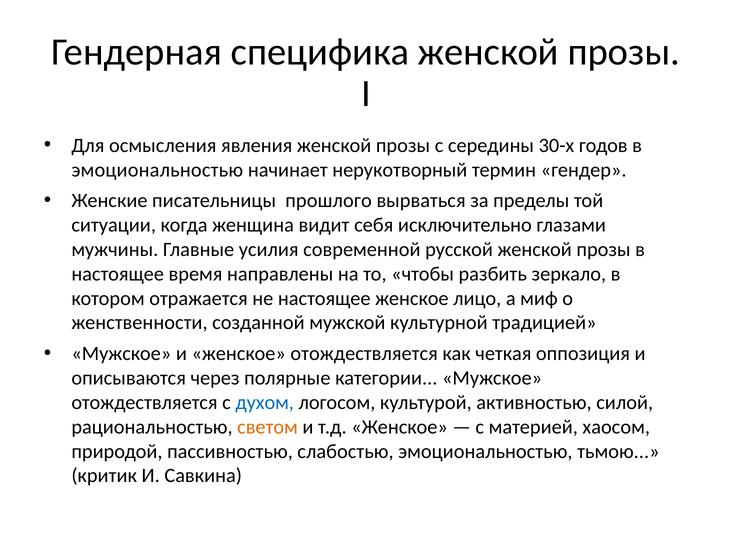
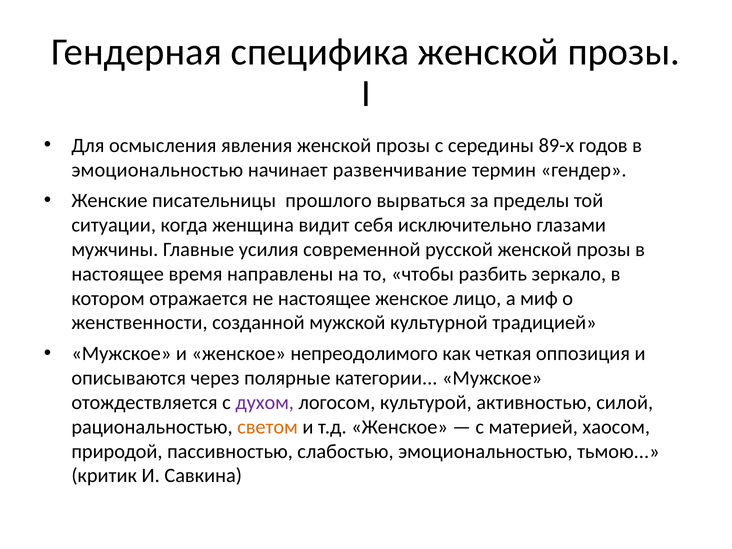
30-х: 30-х -> 89-х
нерукотворный: нерукотворный -> развенчивание
женское отождествляется: отождествляется -> непреодолимого
духом colour: blue -> purple
